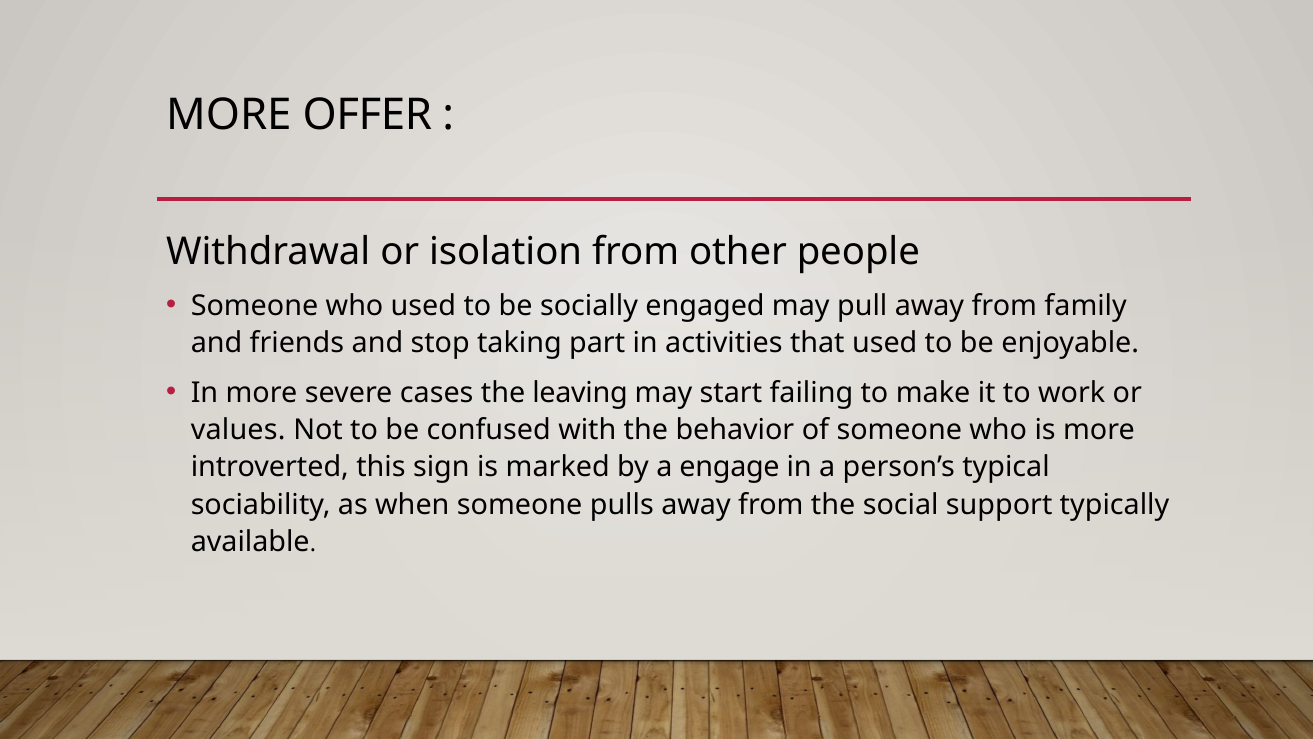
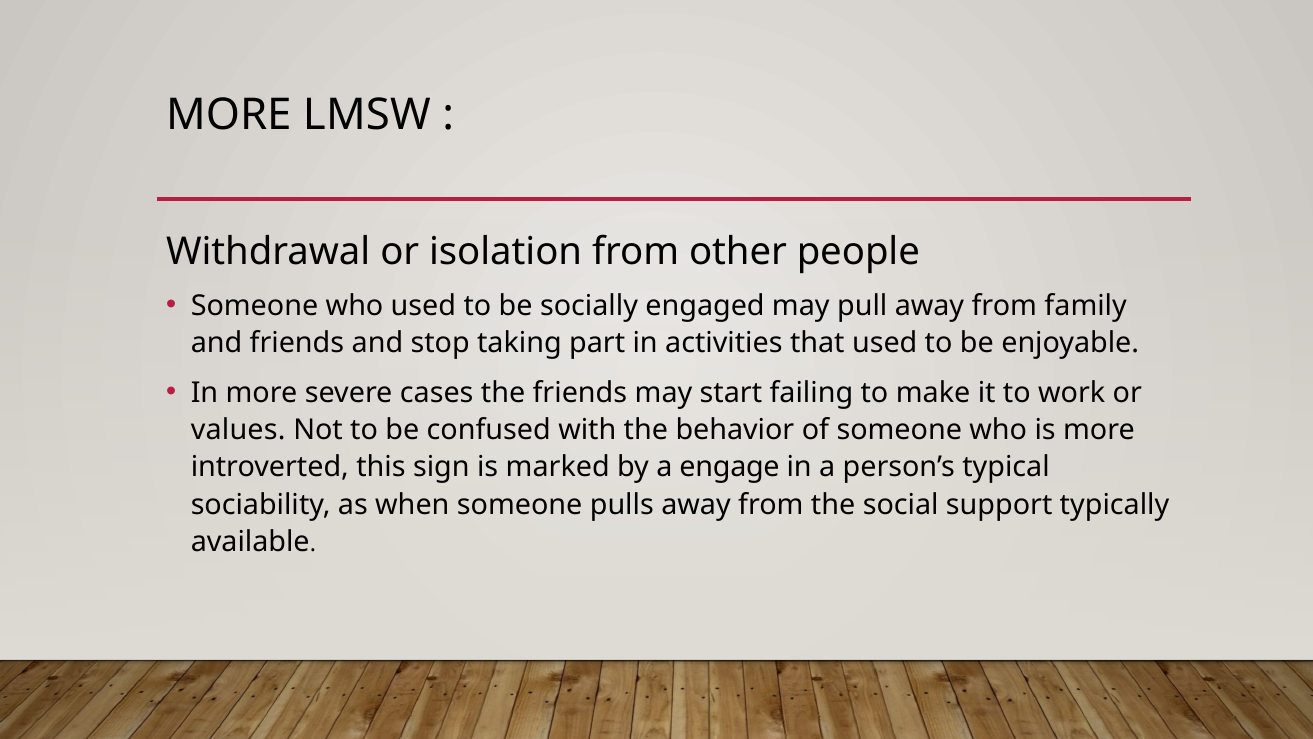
OFFER: OFFER -> LMSW
the leaving: leaving -> friends
